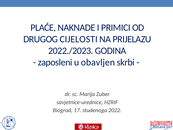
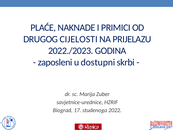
obavljen: obavljen -> dostupni
